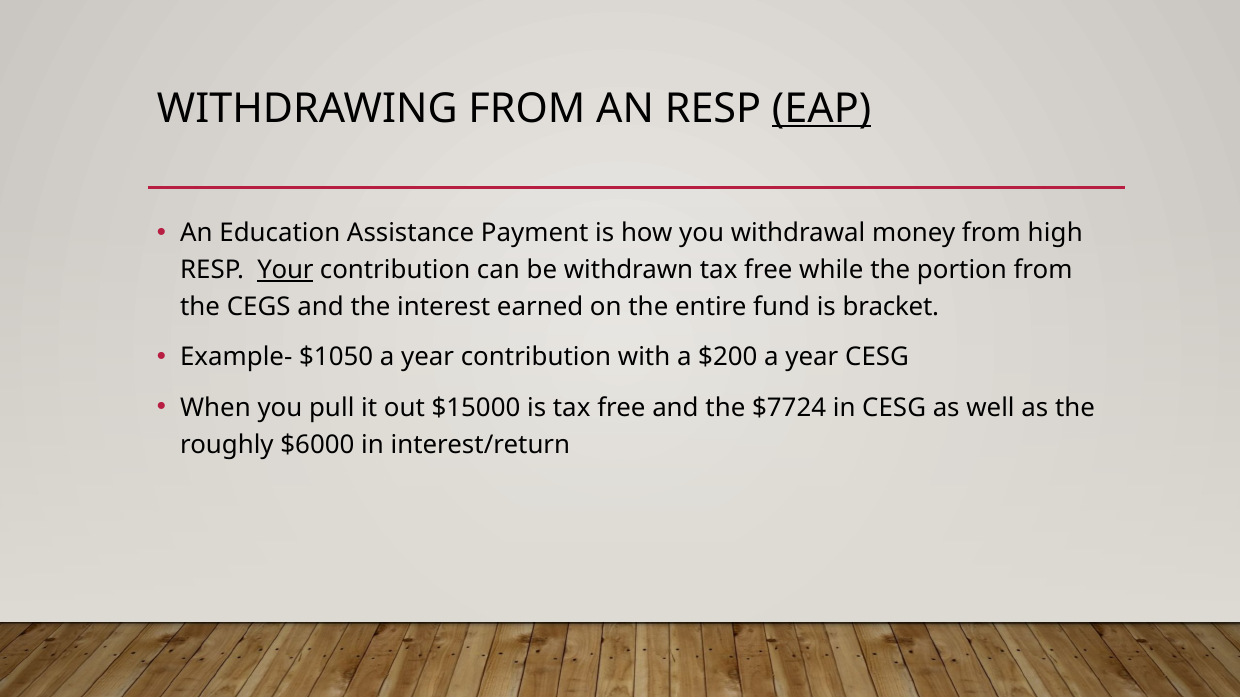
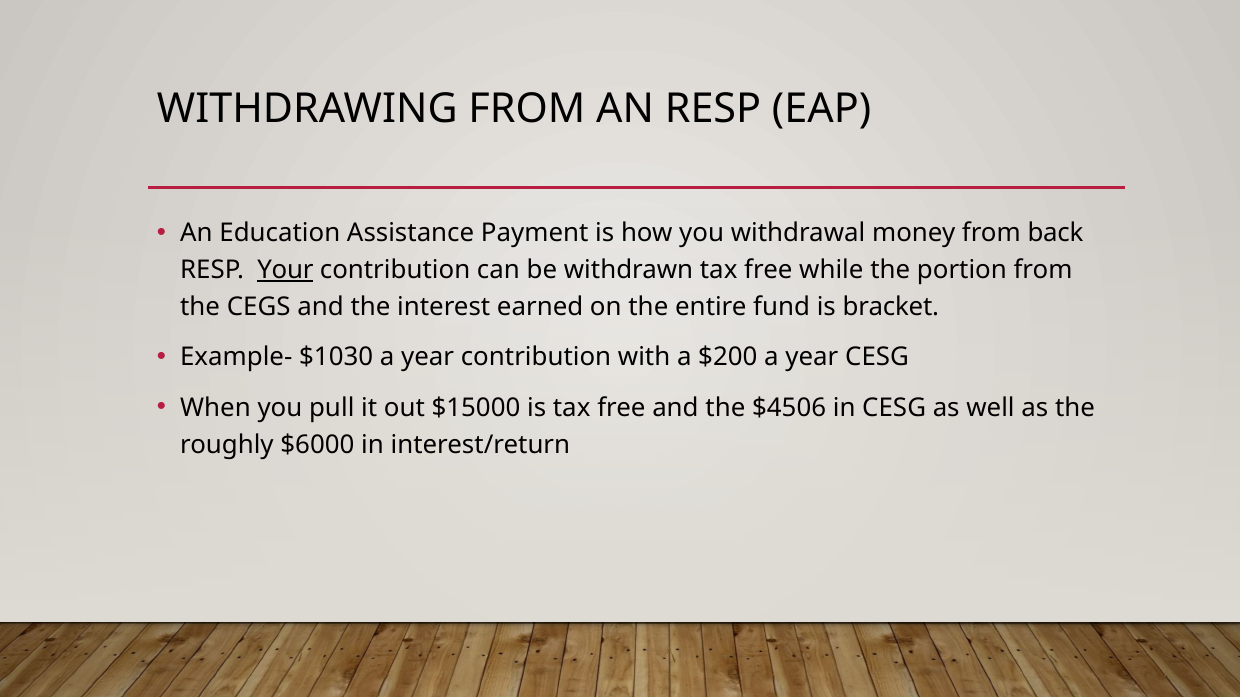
EAP underline: present -> none
high: high -> back
$1050: $1050 -> $1030
$7724: $7724 -> $4506
